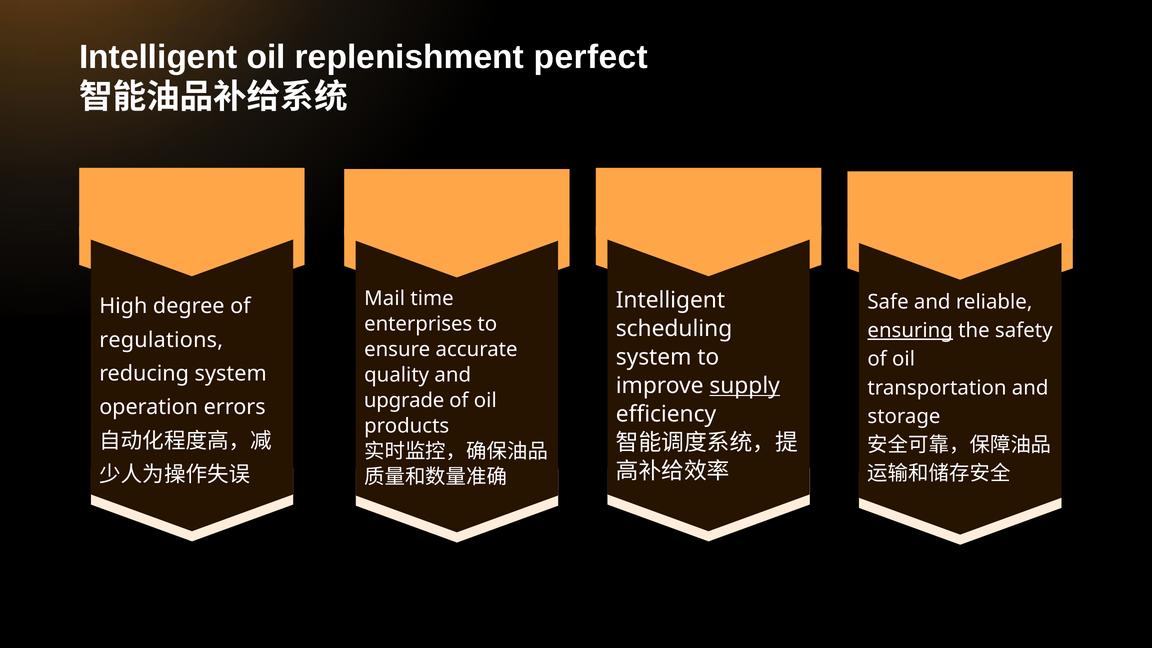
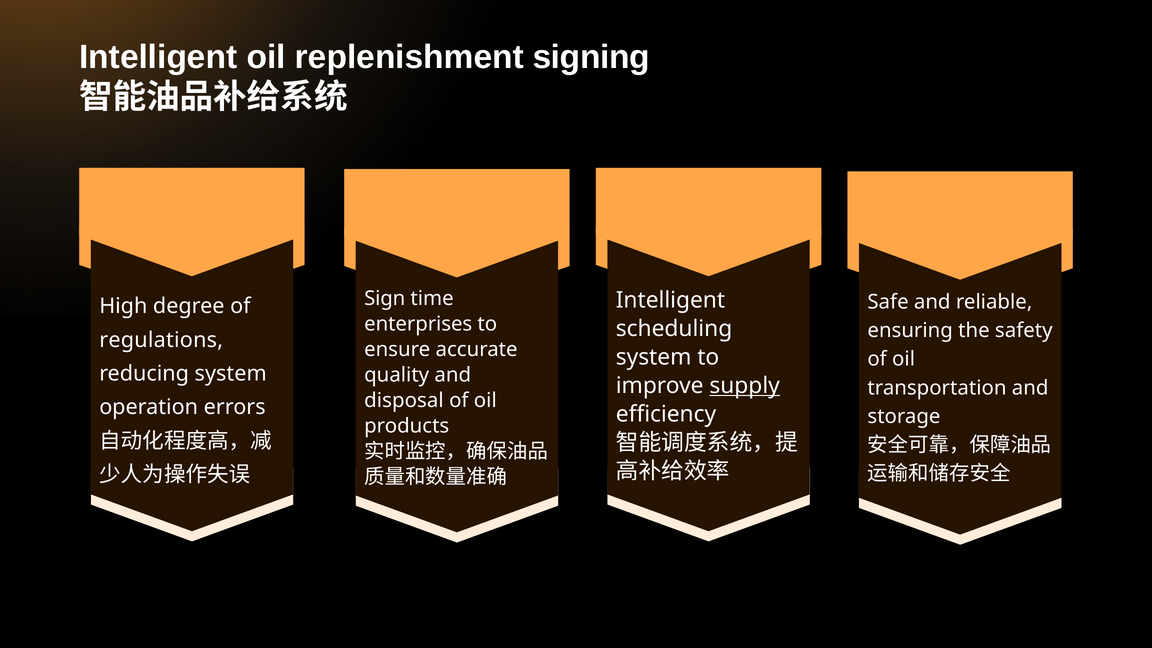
perfect: perfect -> signing
Mail: Mail -> Sign
ensuring underline: present -> none
upgrade: upgrade -> disposal
